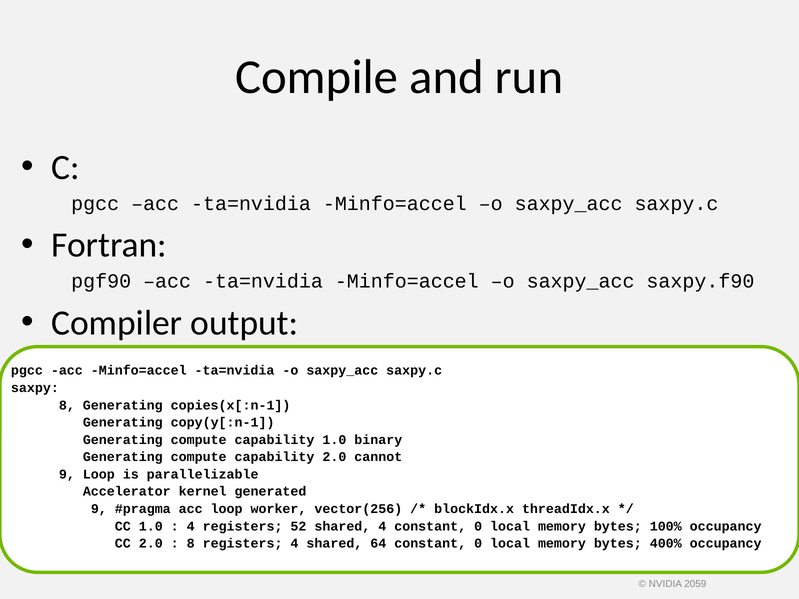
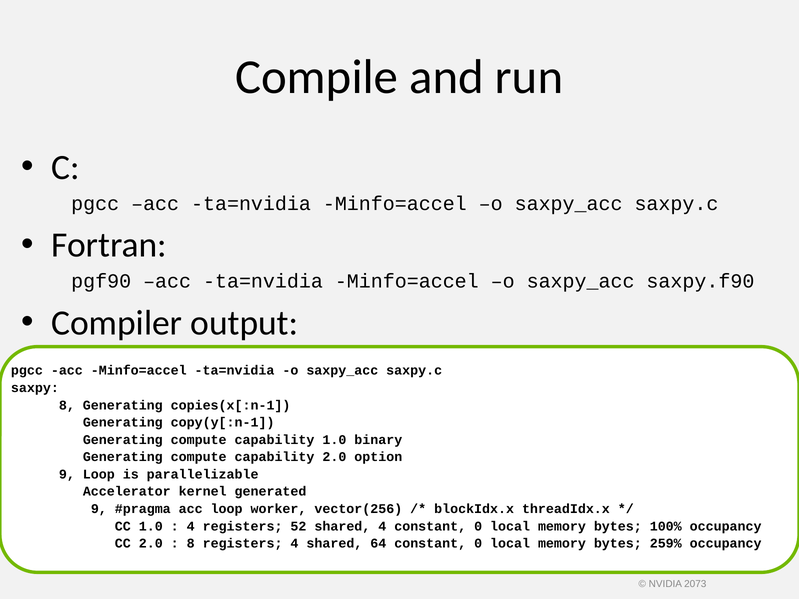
cannot: cannot -> option
400%: 400% -> 259%
2059: 2059 -> 2073
